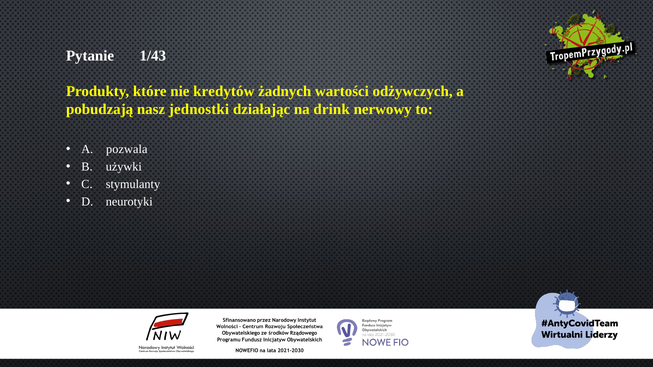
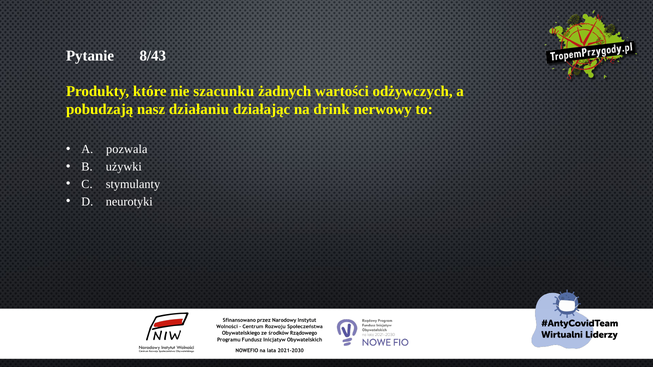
1/43: 1/43 -> 8/43
kredytów: kredytów -> szacunku
jednostki: jednostki -> działaniu
